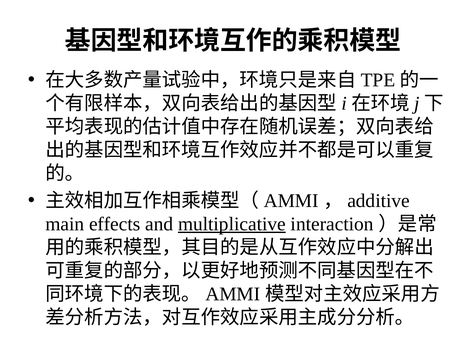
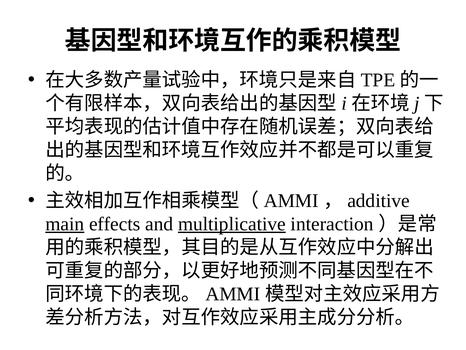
main underline: none -> present
